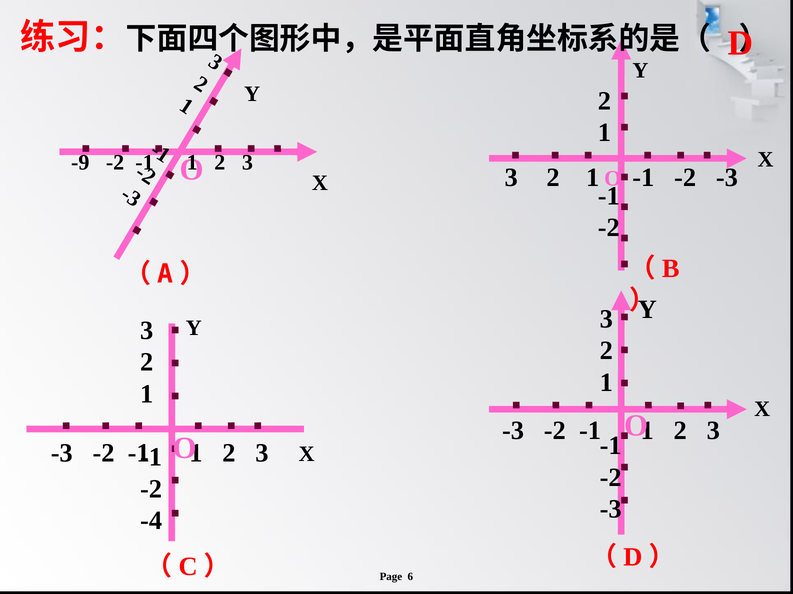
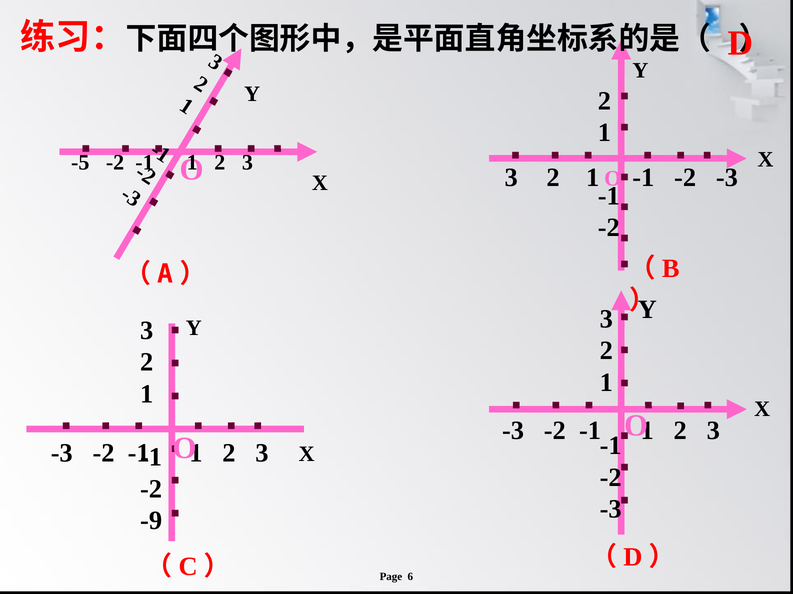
-9: -9 -> -5
-4: -4 -> -9
